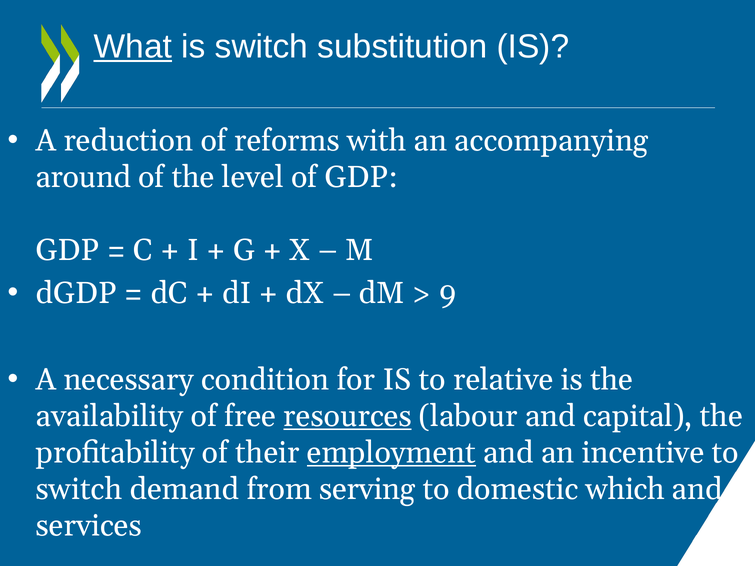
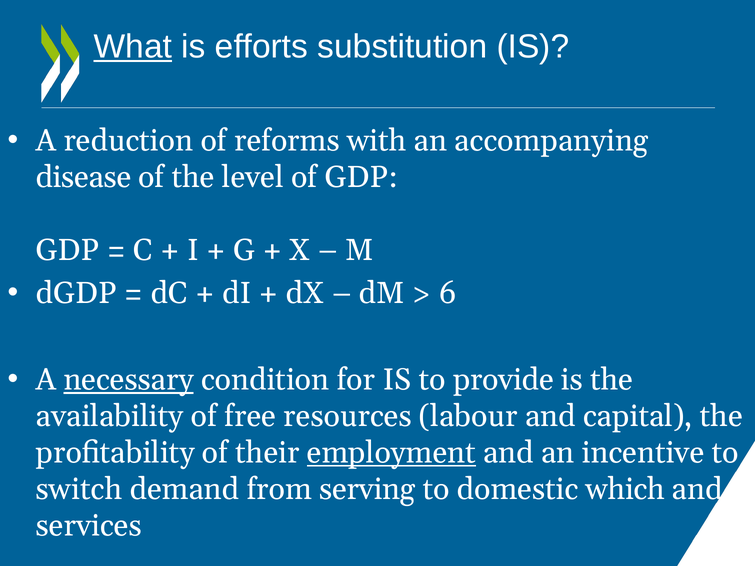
is switch: switch -> efforts
around: around -> disease
9: 9 -> 6
necessary underline: none -> present
relative: relative -> provide
resources underline: present -> none
